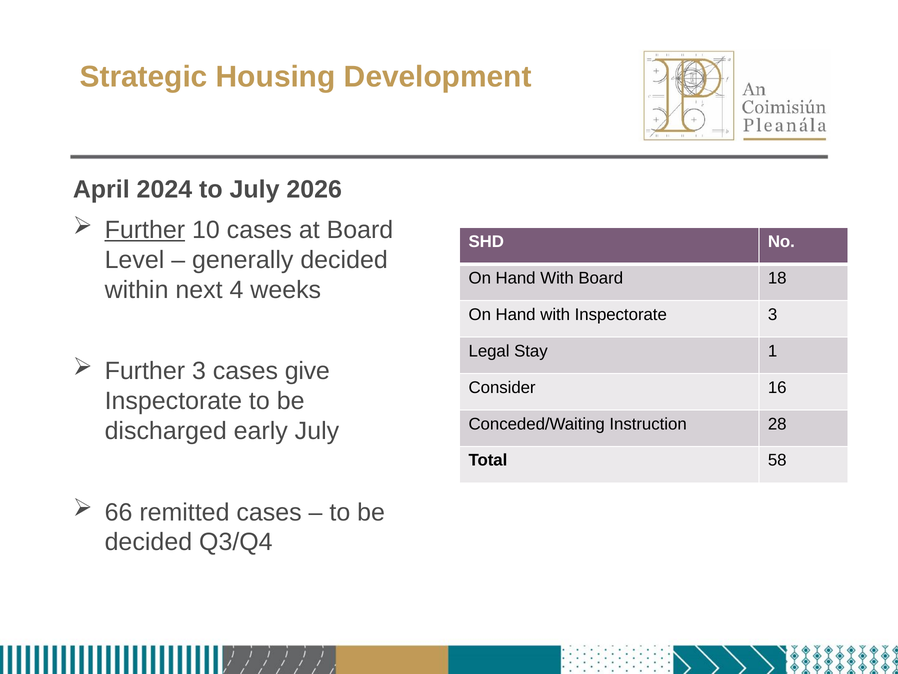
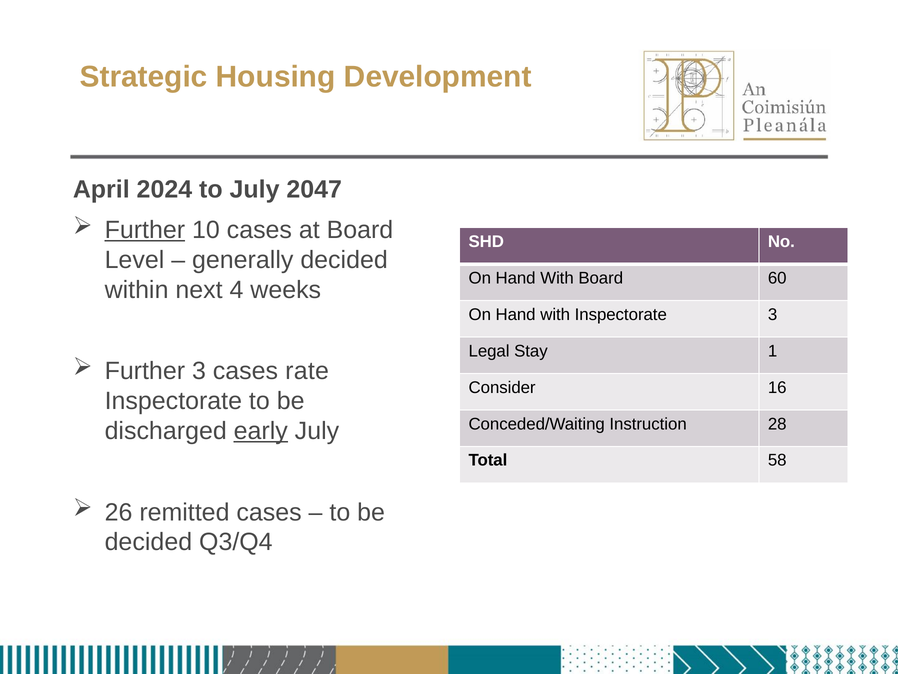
2026: 2026 -> 2047
18: 18 -> 60
give: give -> rate
early underline: none -> present
66: 66 -> 26
